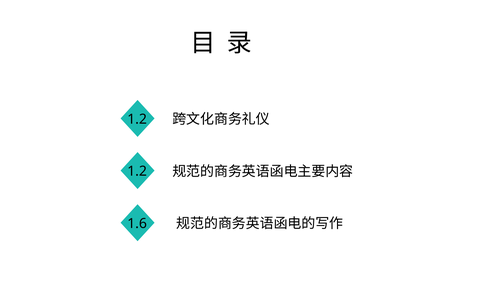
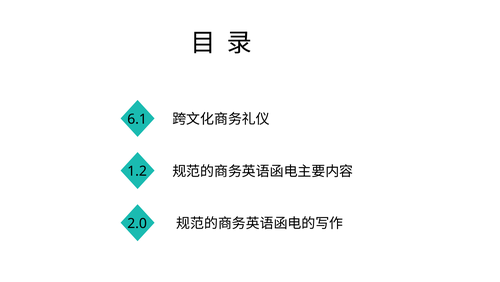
1.2 at (137, 119): 1.2 -> 6.1
1.6: 1.6 -> 2.0
